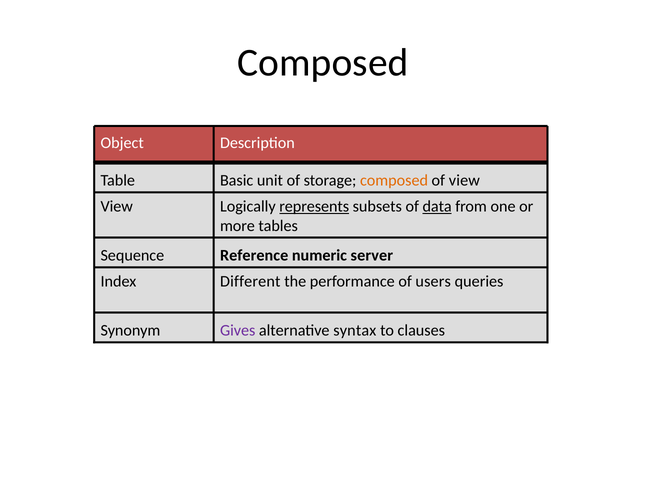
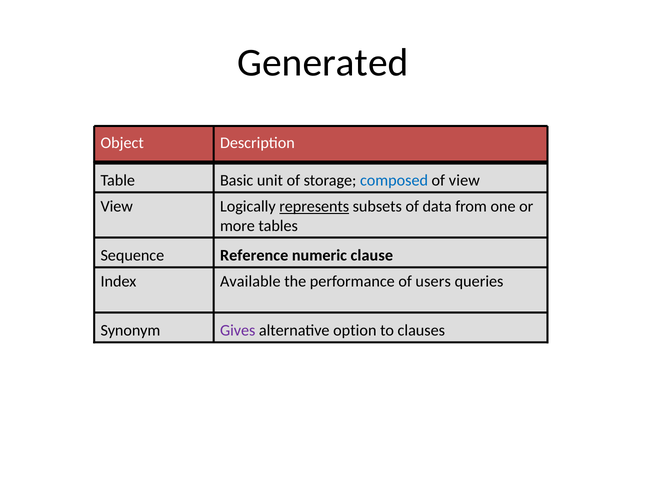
Composed at (323, 63): Composed -> Generated
composed at (394, 180) colour: orange -> blue
data underline: present -> none
server: server -> clause
Different: Different -> Available
syntax: syntax -> option
